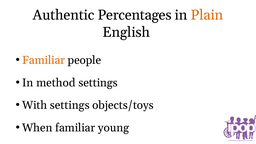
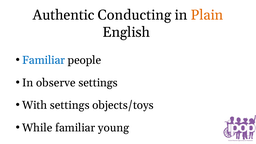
Percentages: Percentages -> Conducting
Familiar at (44, 60) colour: orange -> blue
method: method -> observe
When: When -> While
